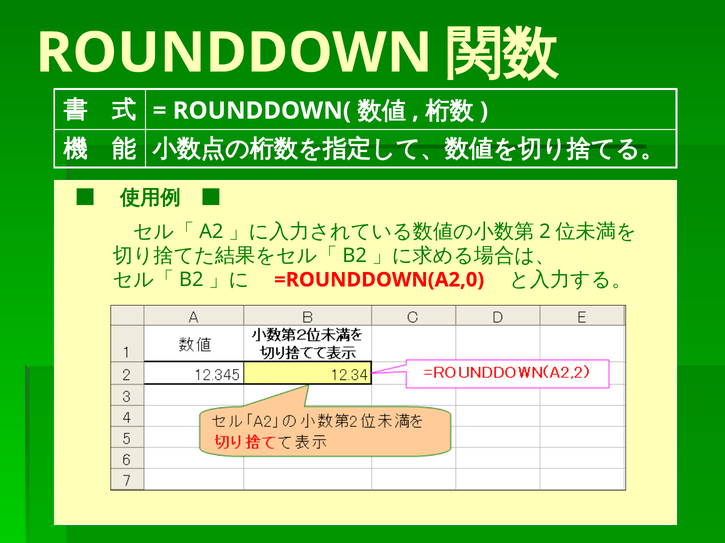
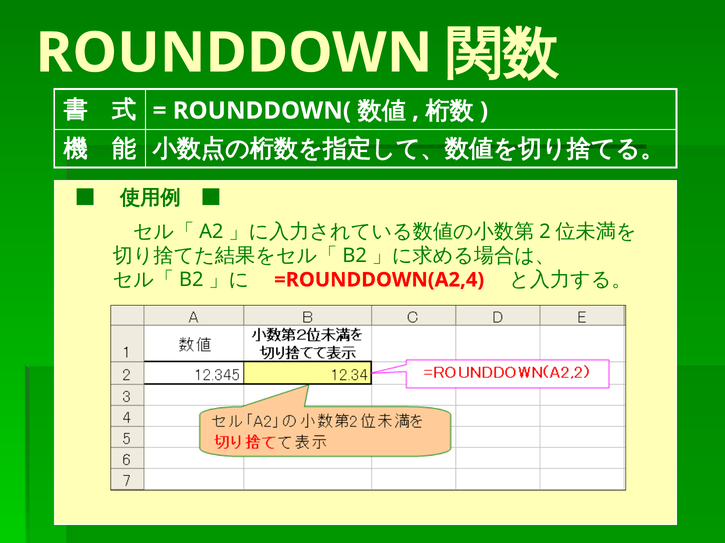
=ROUNDDOWN(A2,0: =ROUNDDOWN(A2,0 -> =ROUNDDOWN(A2,4
